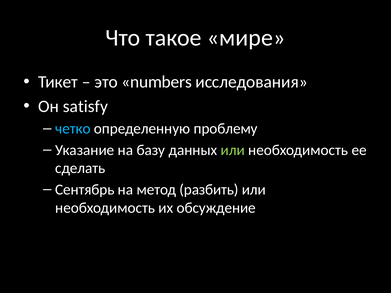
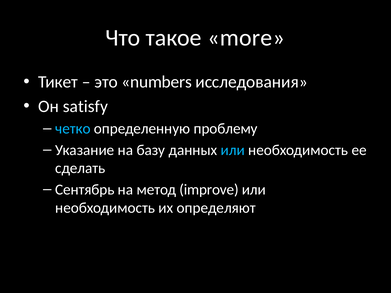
мире: мире -> more
или at (233, 150) colour: light green -> light blue
разбить: разбить -> improve
обсуждение: обсуждение -> определяют
